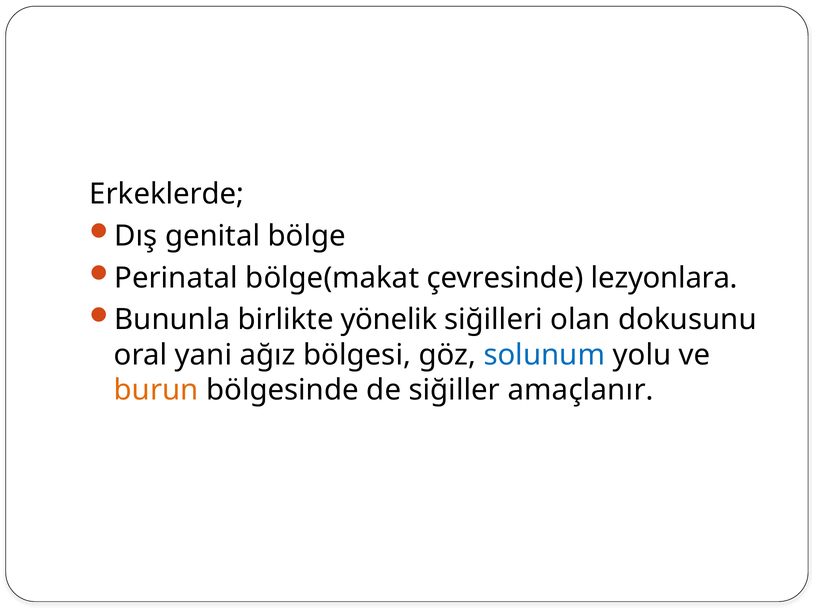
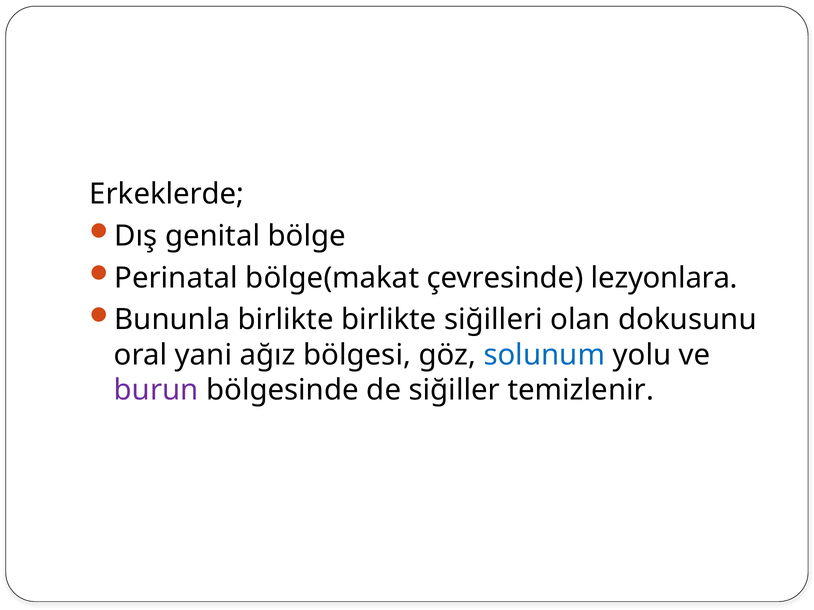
birlikte yönelik: yönelik -> birlikte
burun colour: orange -> purple
amaçlanır: amaçlanır -> temizlenir
